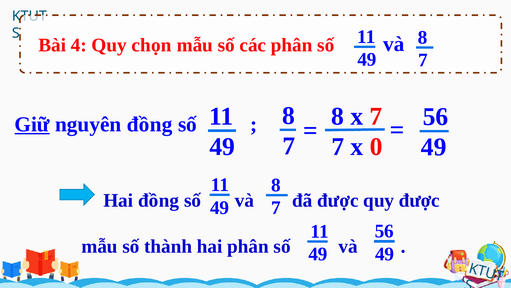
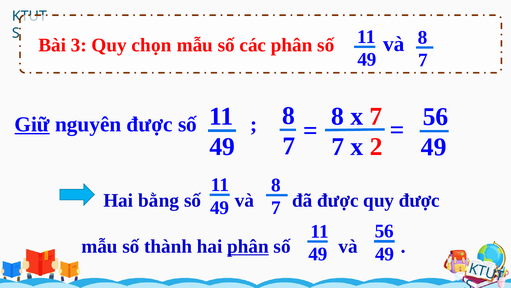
4: 4 -> 3
nguyên đồng: đồng -> được
0: 0 -> 2
Hai đồng: đồng -> bằng
phân at (248, 246) underline: none -> present
